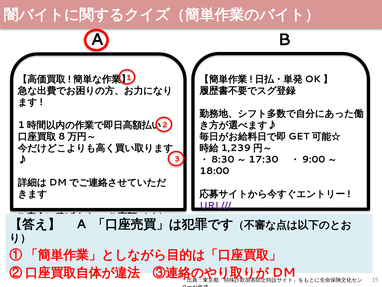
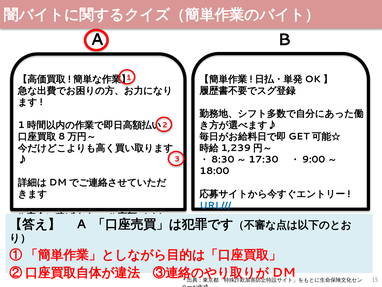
URL/// colour: purple -> blue
